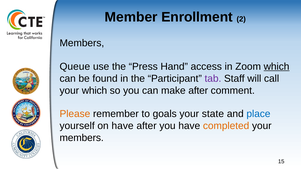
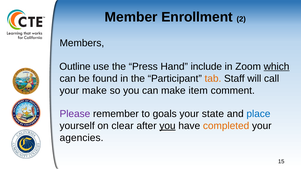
Queue: Queue -> Outline
access: access -> include
tab colour: purple -> orange
your which: which -> make
make after: after -> item
Please colour: orange -> purple
on have: have -> clear
you at (167, 126) underline: none -> present
members at (82, 138): members -> agencies
